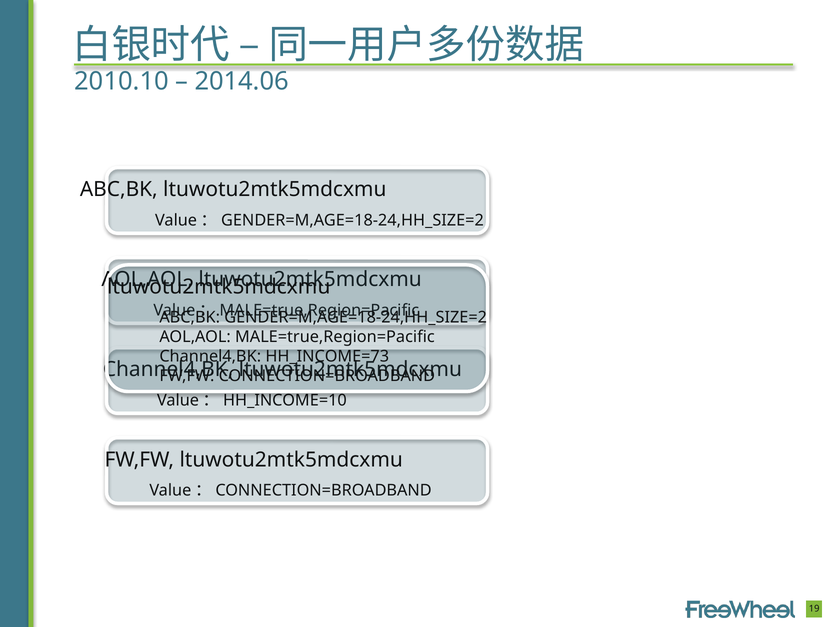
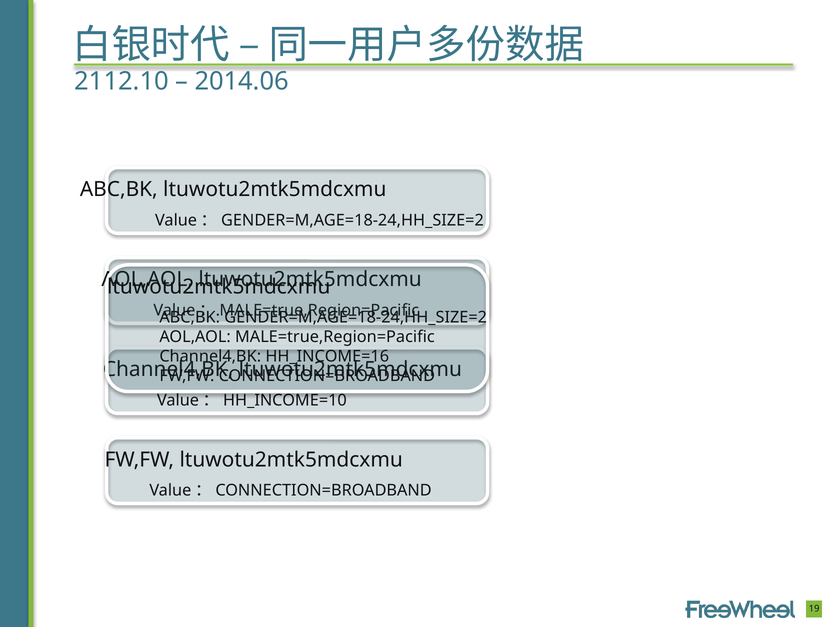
2010.10: 2010.10 -> 2112.10
HH_INCOME=73: HH_INCOME=73 -> HH_INCOME=16
